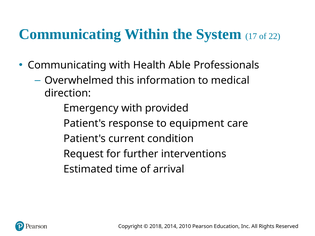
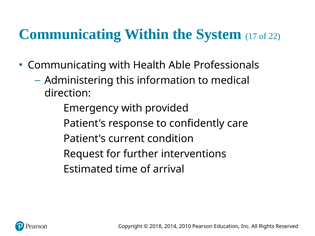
Overwhelmed: Overwhelmed -> Administering
equipment: equipment -> confidently
